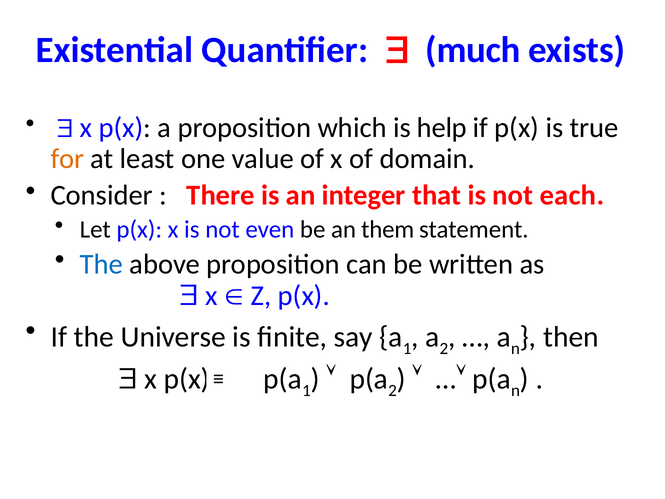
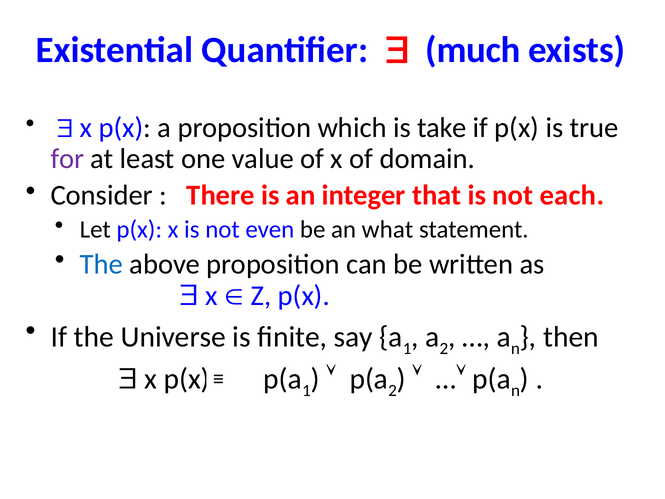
help: help -> take
for colour: orange -> purple
them: them -> what
